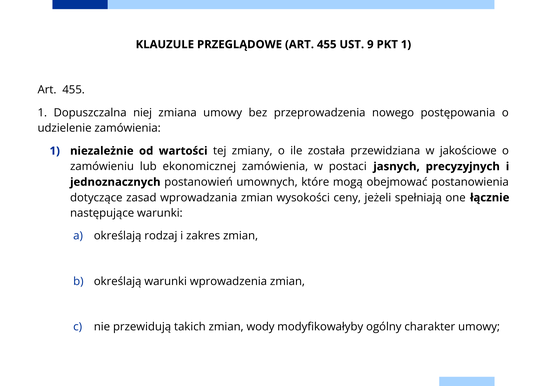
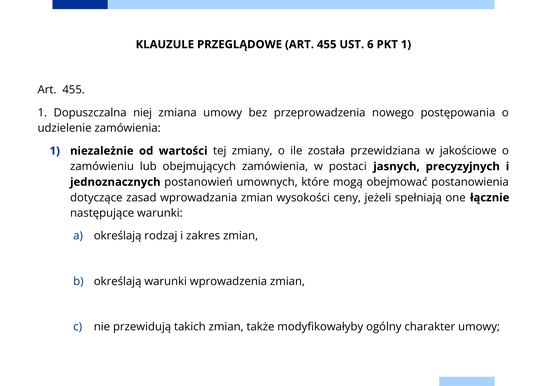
9: 9 -> 6
ekonomicznej: ekonomicznej -> obejmujących
wody: wody -> także
